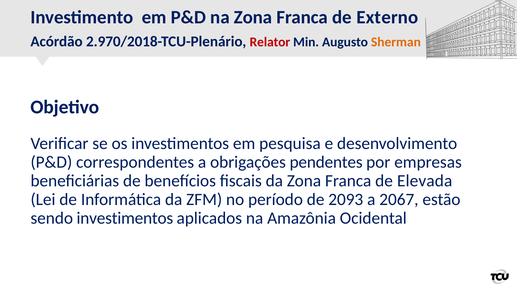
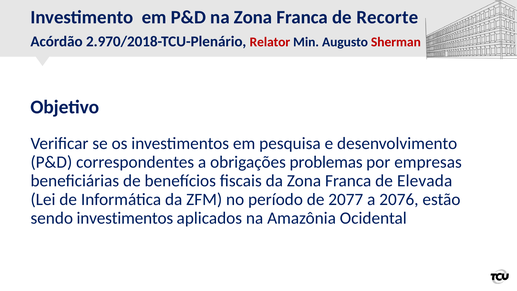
Externo: Externo -> Recorte
Sherman colour: orange -> red
pendentes: pendentes -> problemas
2093: 2093 -> 2077
2067: 2067 -> 2076
